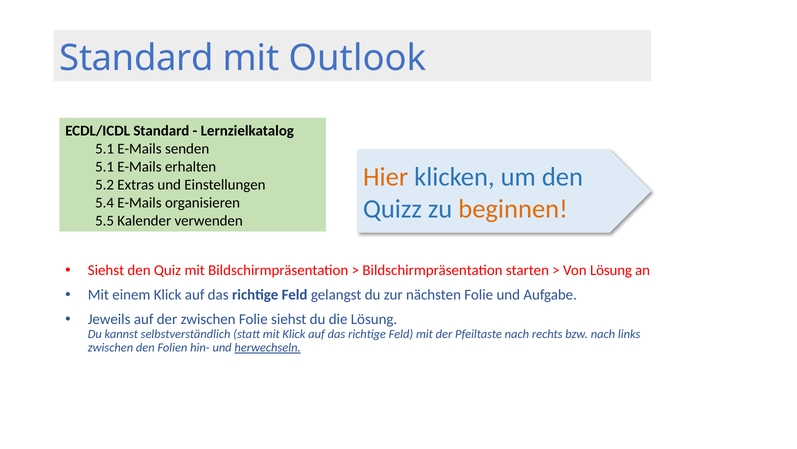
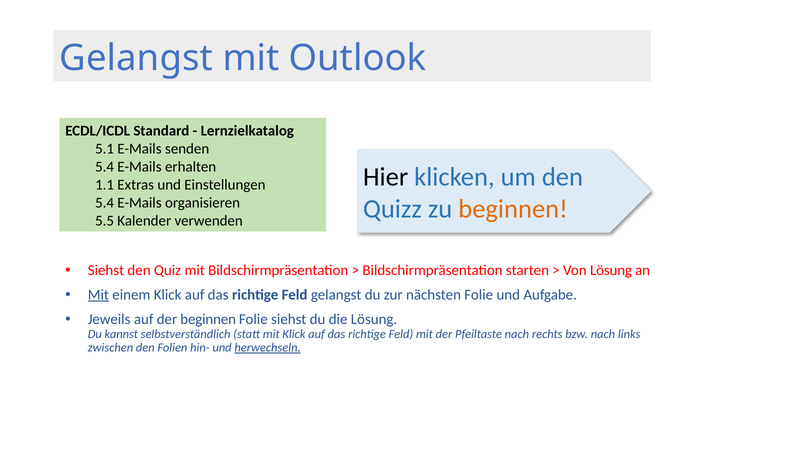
Standard at (136, 58): Standard -> Gelangst
5.1 at (105, 166): 5.1 -> 5.4
Hier colour: orange -> black
5.2: 5.2 -> 1.1
Mit at (98, 294) underline: none -> present
der zwischen: zwischen -> beginnen
